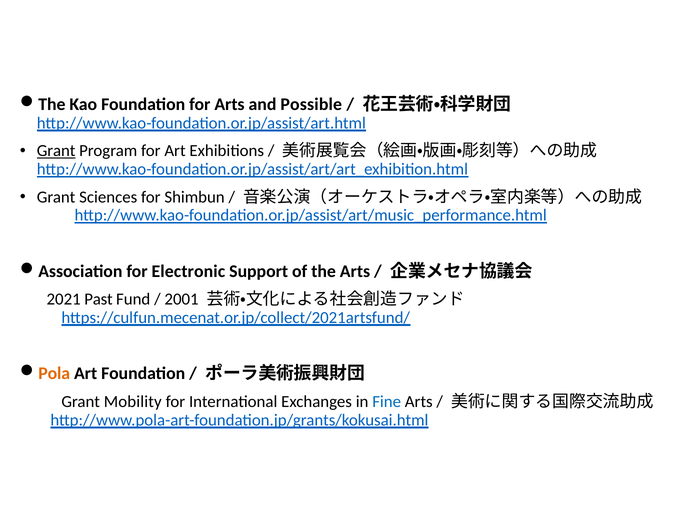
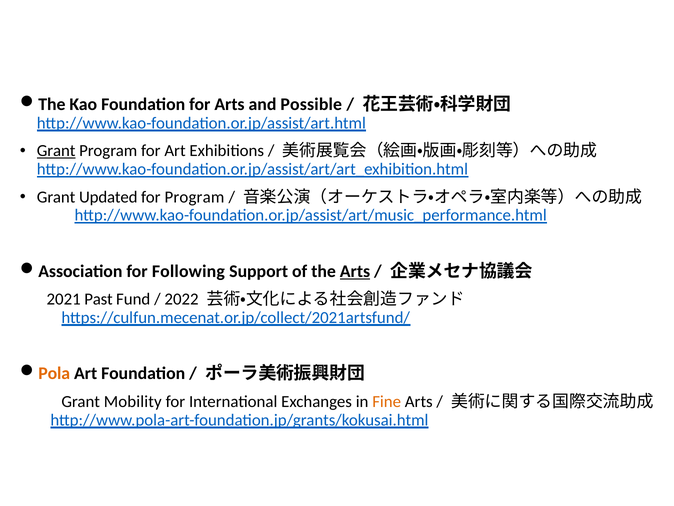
Sciences: Sciences -> Updated
for Shimbun: Shimbun -> Program
Electronic: Electronic -> Following
Arts at (355, 271) underline: none -> present
2001: 2001 -> 2022
Fine colour: blue -> orange
